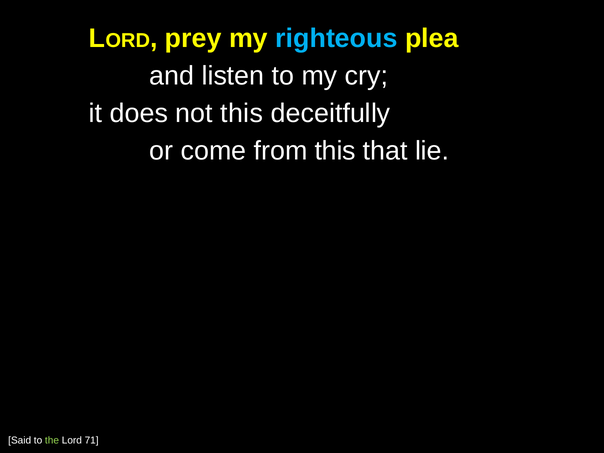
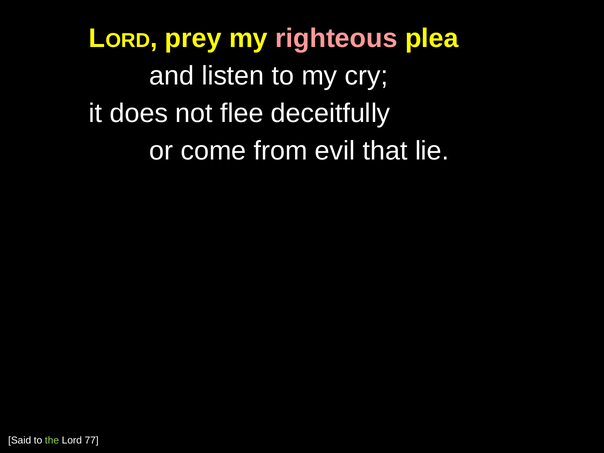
righteous colour: light blue -> pink
not this: this -> flee
from this: this -> evil
71: 71 -> 77
